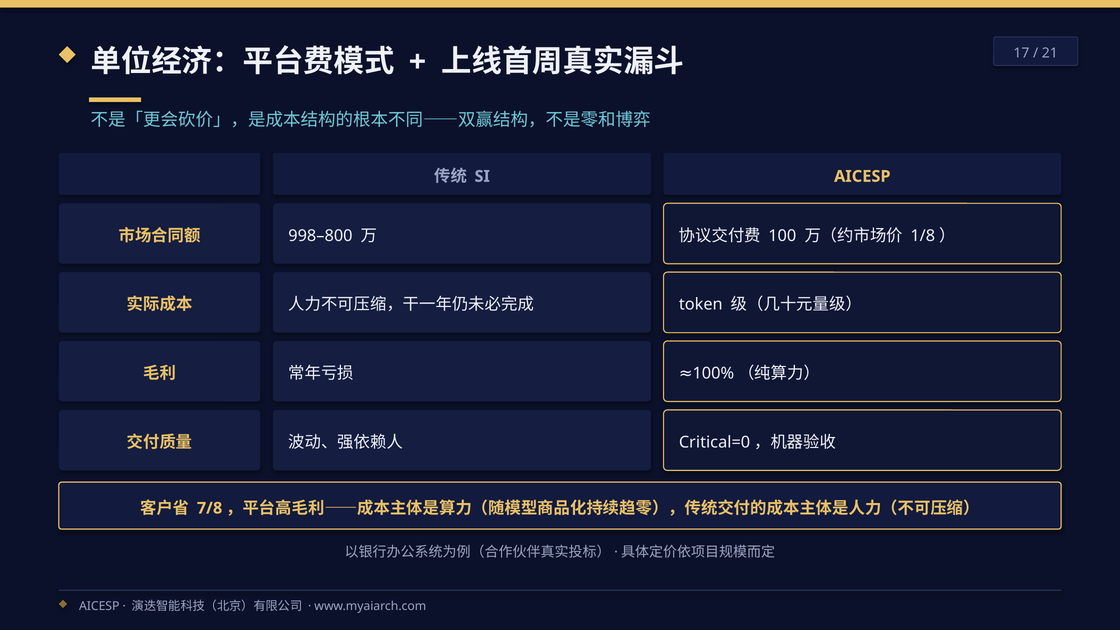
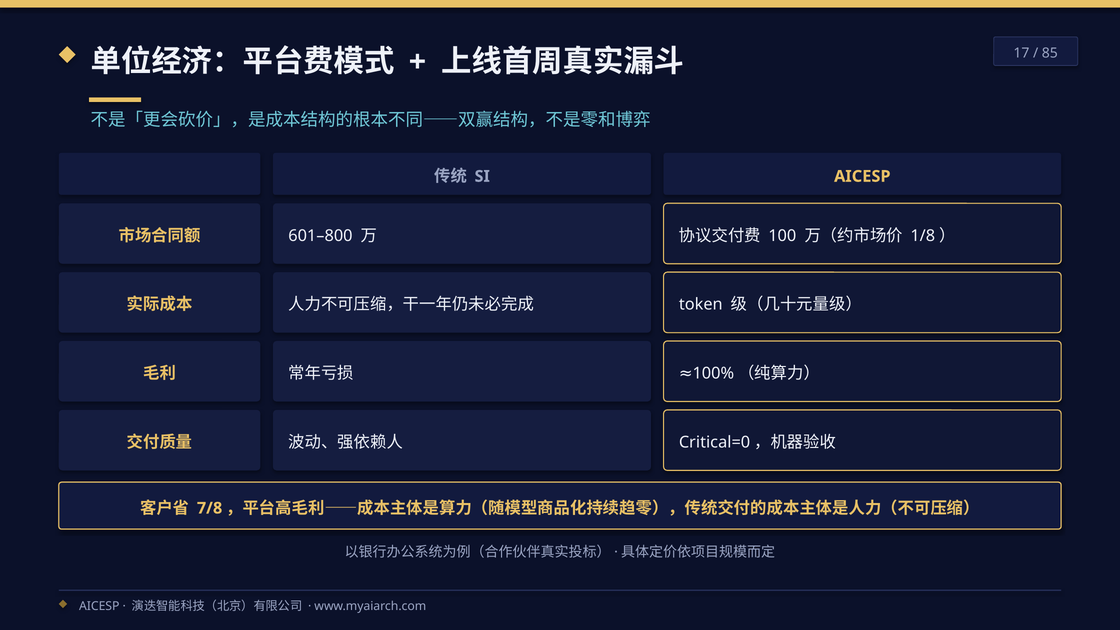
21: 21 -> 85
998–800: 998–800 -> 601–800
